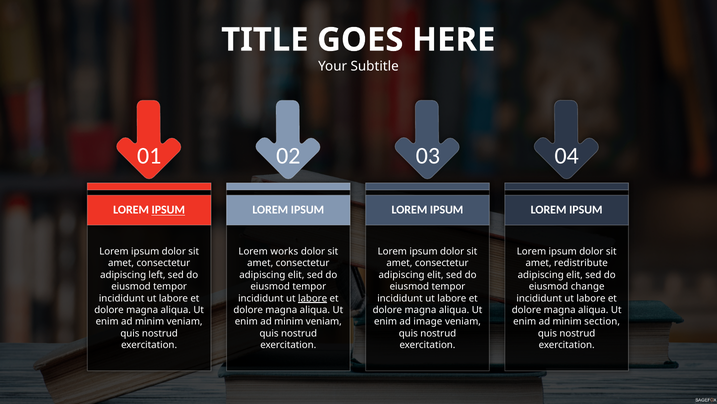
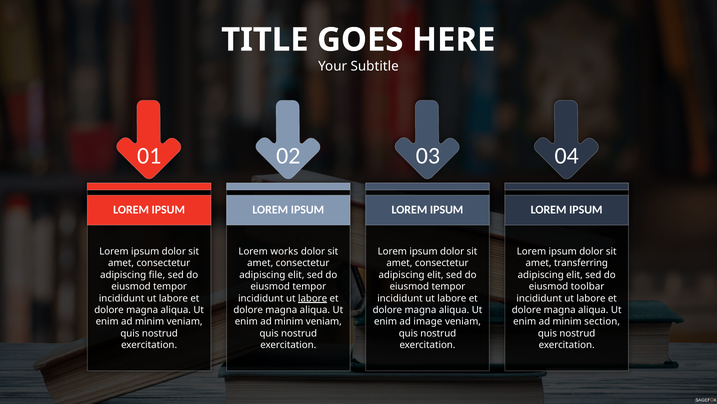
IPSUM at (168, 210) underline: present -> none
redistribute: redistribute -> transferring
left: left -> file
change: change -> toolbar
